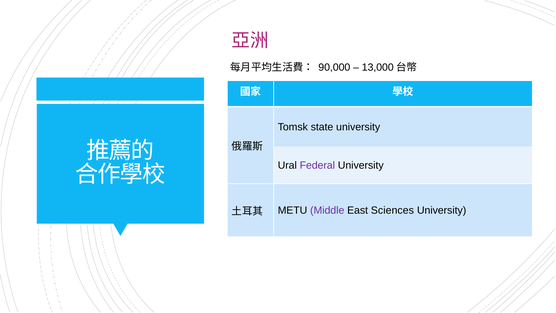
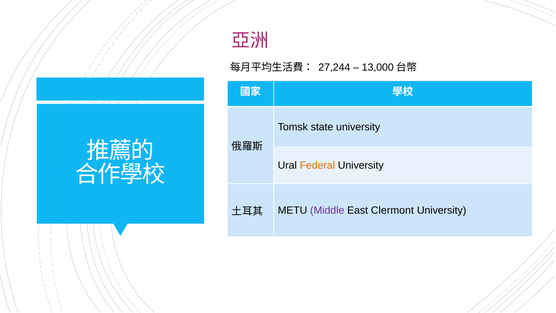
90,000: 90,000 -> 27,244
Federal colour: purple -> orange
Sciences: Sciences -> Clermont
